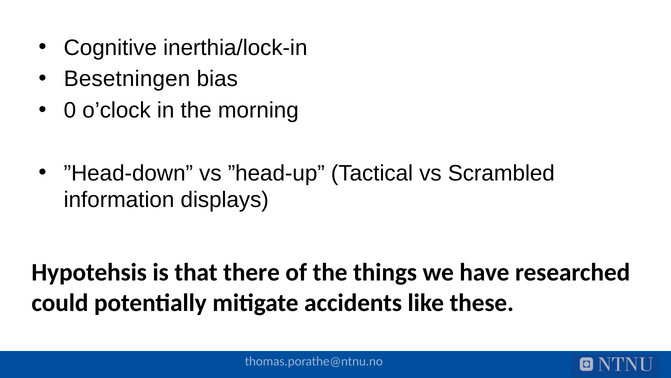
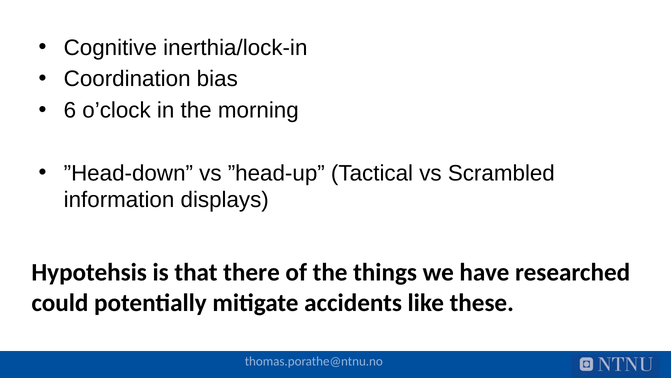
Besetningen: Besetningen -> Coordination
0: 0 -> 6
